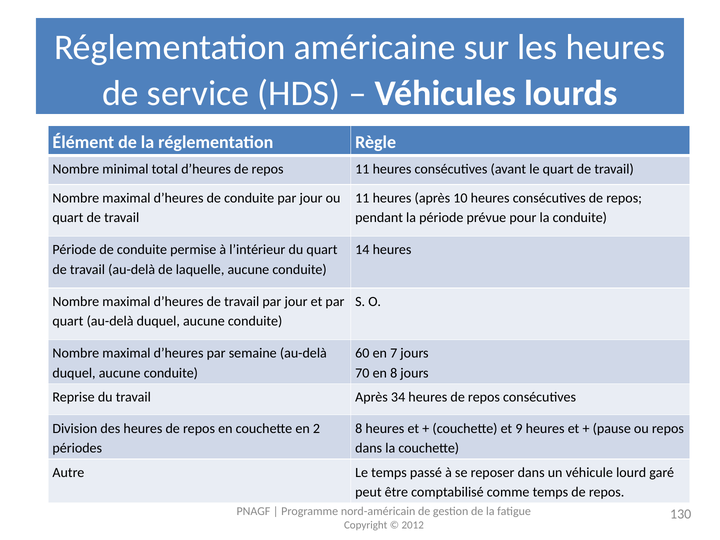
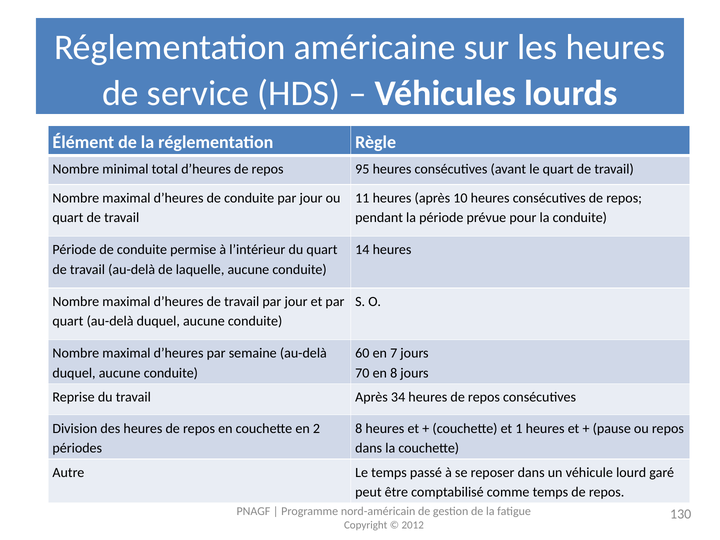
repos 11: 11 -> 95
9: 9 -> 1
